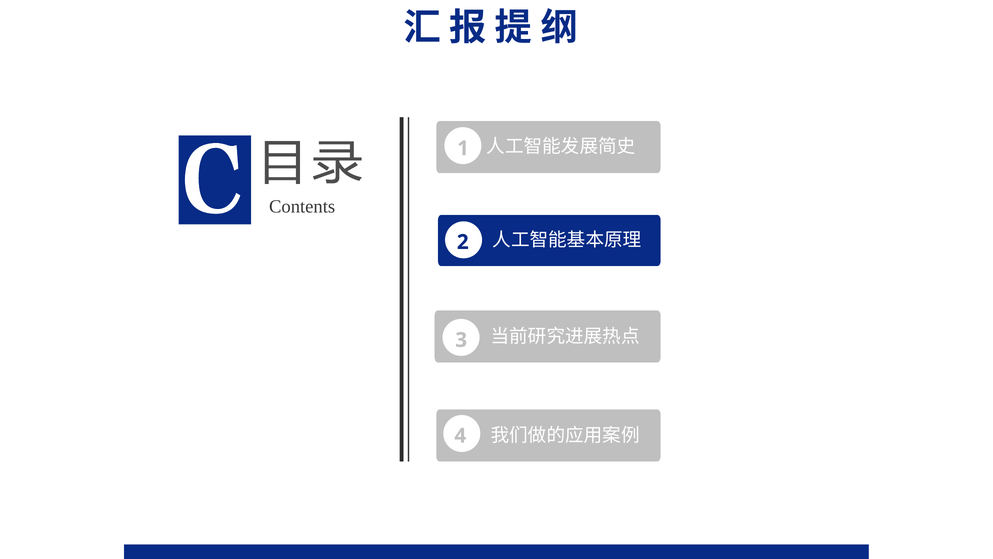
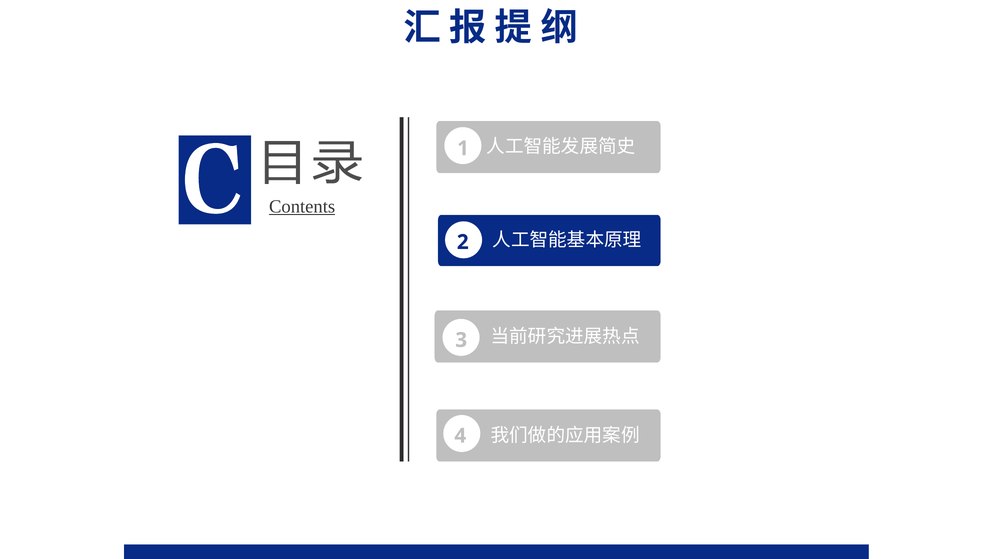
Contents underline: none -> present
